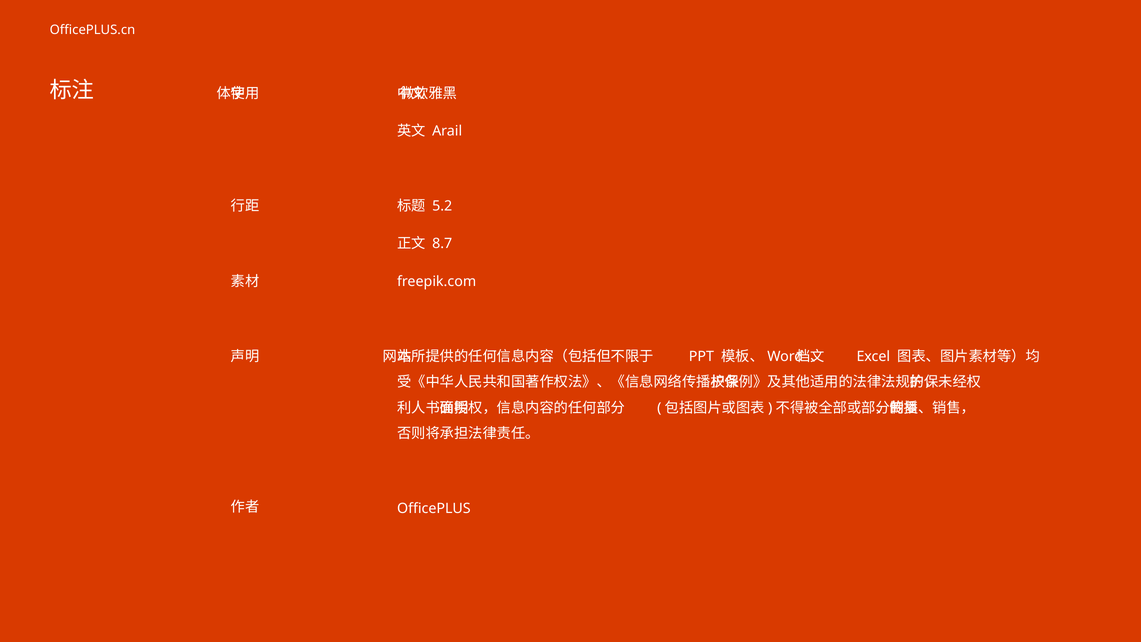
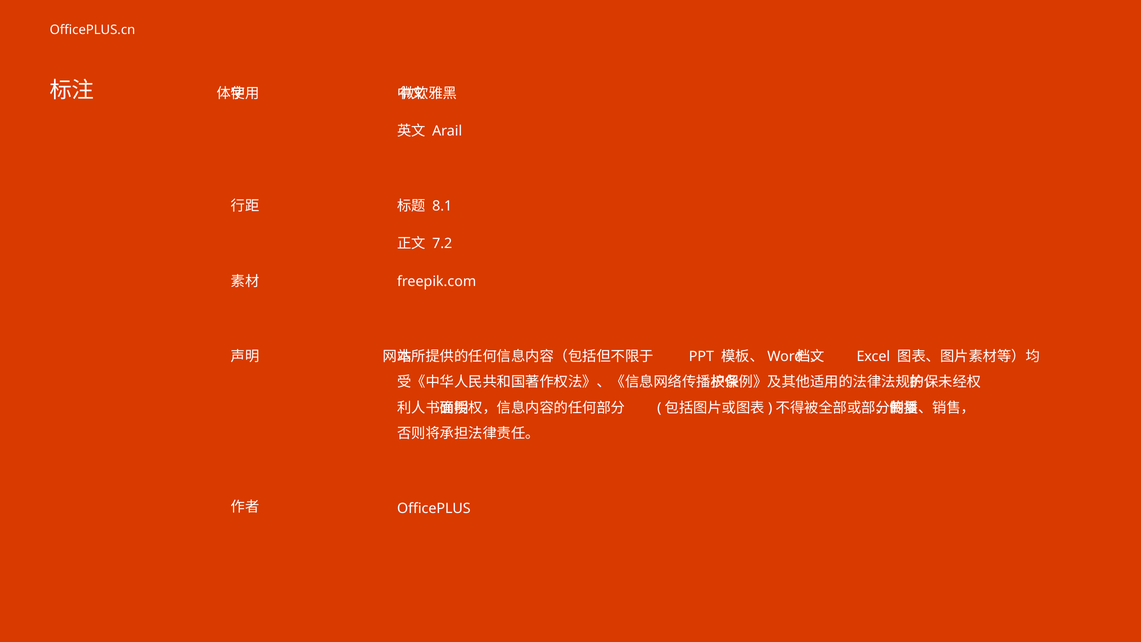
5.2: 5.2 -> 8.1
8.7: 8.7 -> 7.2
